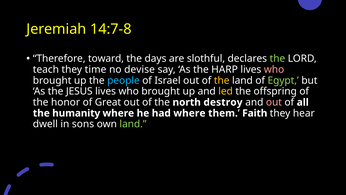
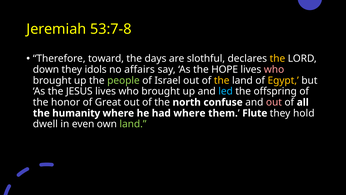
14:7-8: 14:7-8 -> 53:7-8
the at (277, 58) colour: light green -> yellow
teach: teach -> down
time: time -> idols
devise: devise -> affairs
HARP: HARP -> HOPE
people colour: light blue -> light green
Egypt colour: light green -> yellow
led colour: yellow -> light blue
destroy: destroy -> confuse
Faith: Faith -> Flute
hear: hear -> hold
sons: sons -> even
